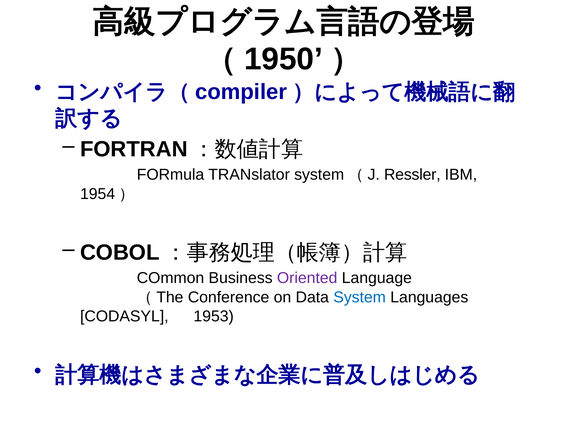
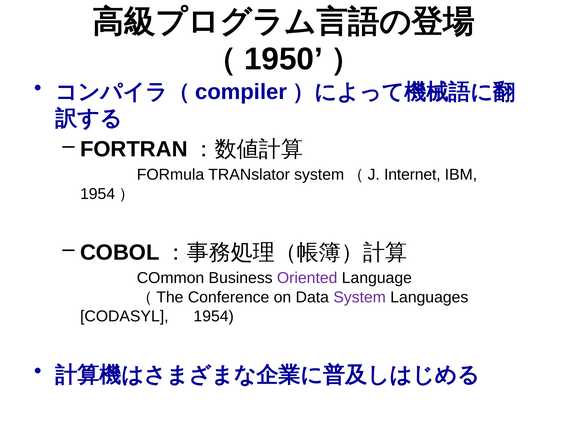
Ressler: Ressler -> Internet
System colour: blue -> purple
1953: 1953 -> 1954
